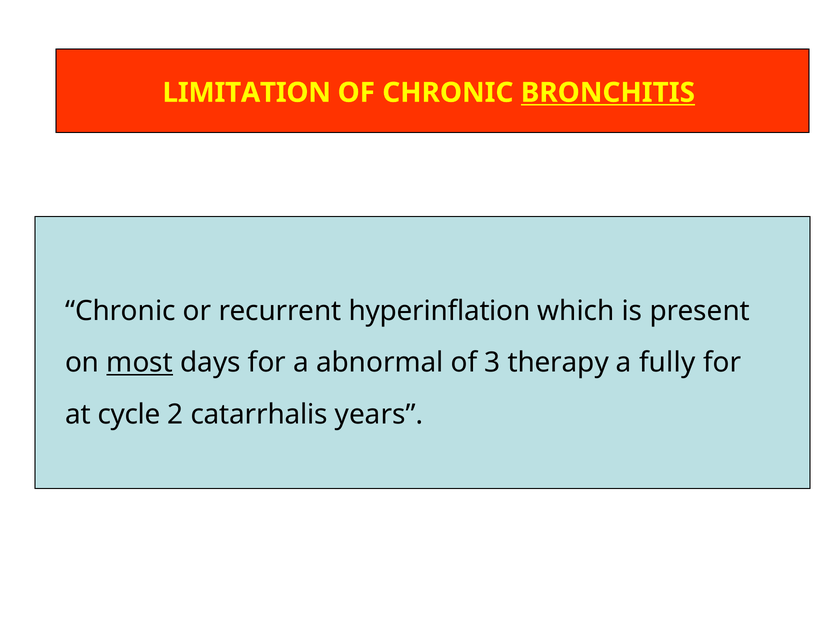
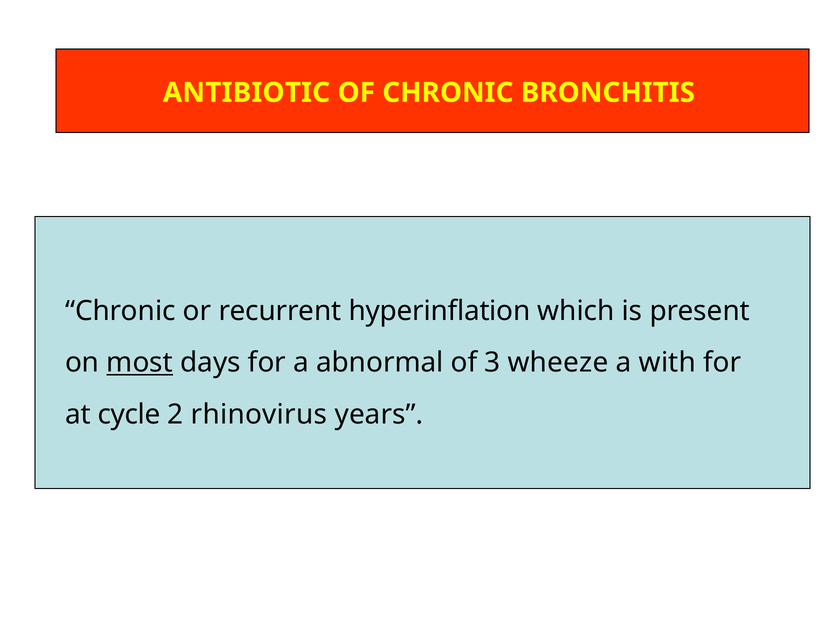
LIMITATION: LIMITATION -> ANTIBIOTIC
BRONCHITIS underline: present -> none
therapy: therapy -> wheeze
fully: fully -> with
catarrhalis: catarrhalis -> rhinovirus
